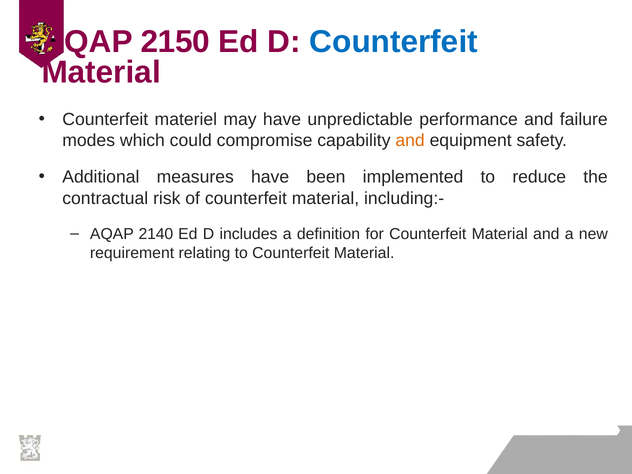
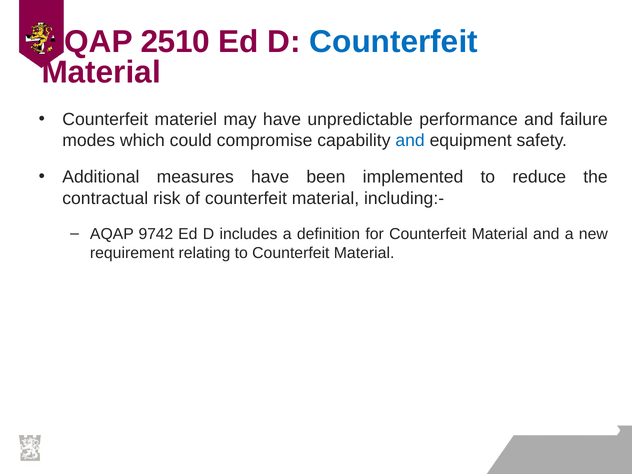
2150: 2150 -> 2510
and at (410, 140) colour: orange -> blue
2140: 2140 -> 9742
